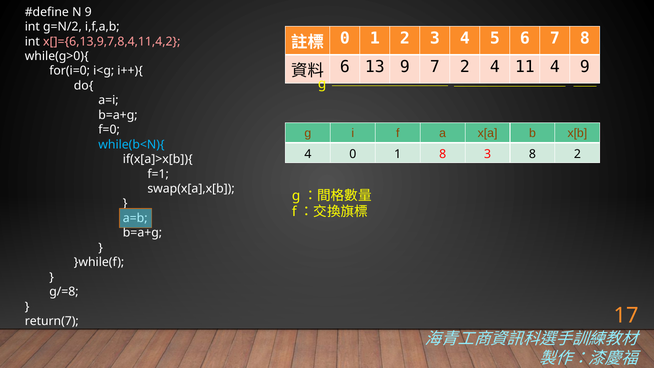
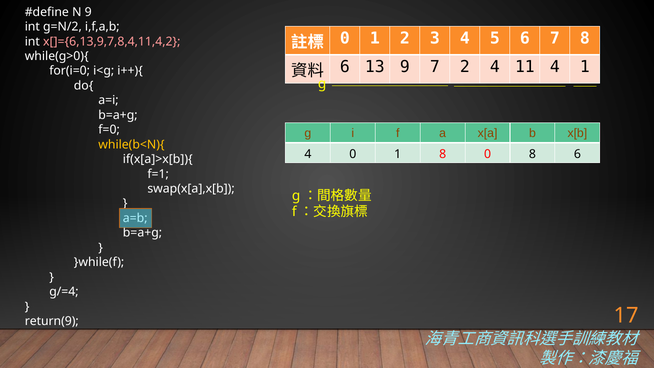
4 9: 9 -> 1
while(b<N){ colour: light blue -> yellow
8 3: 3 -> 0
8 2: 2 -> 6
g/=8: g/=8 -> g/=4
return(7: return(7 -> return(9
